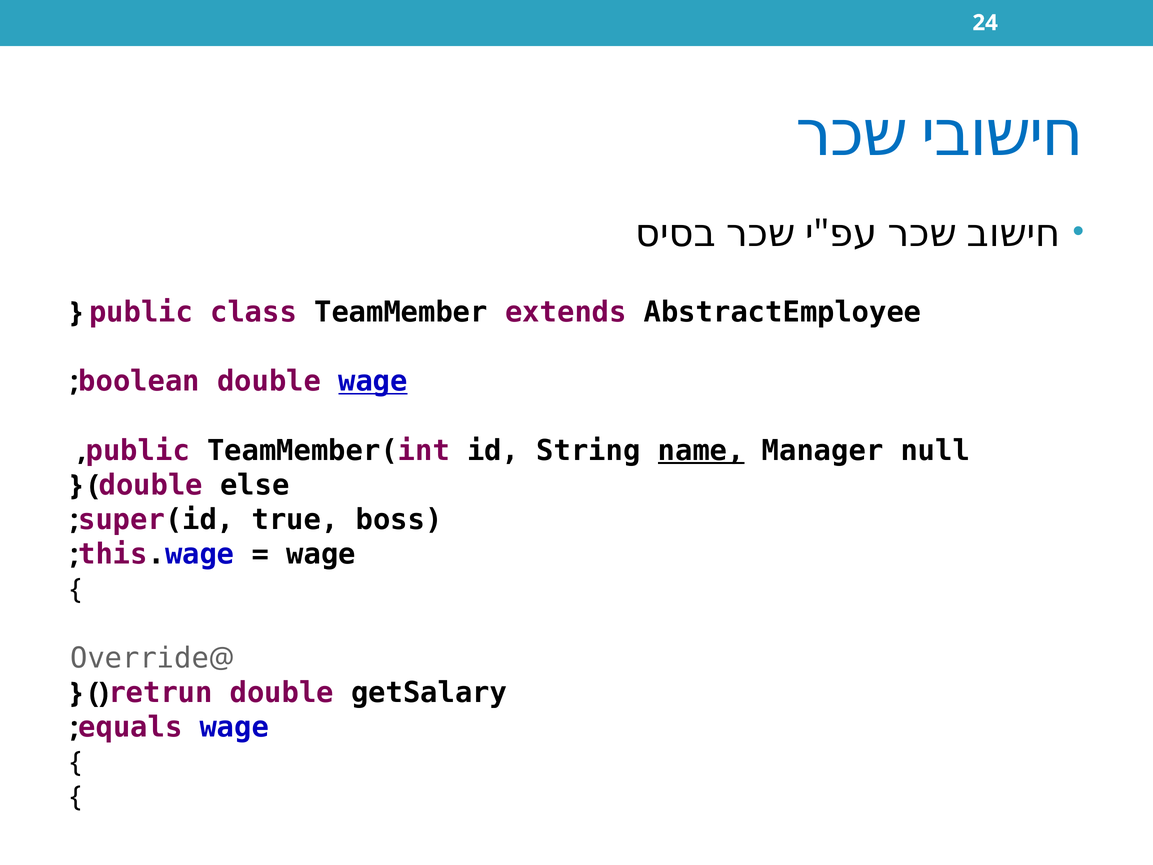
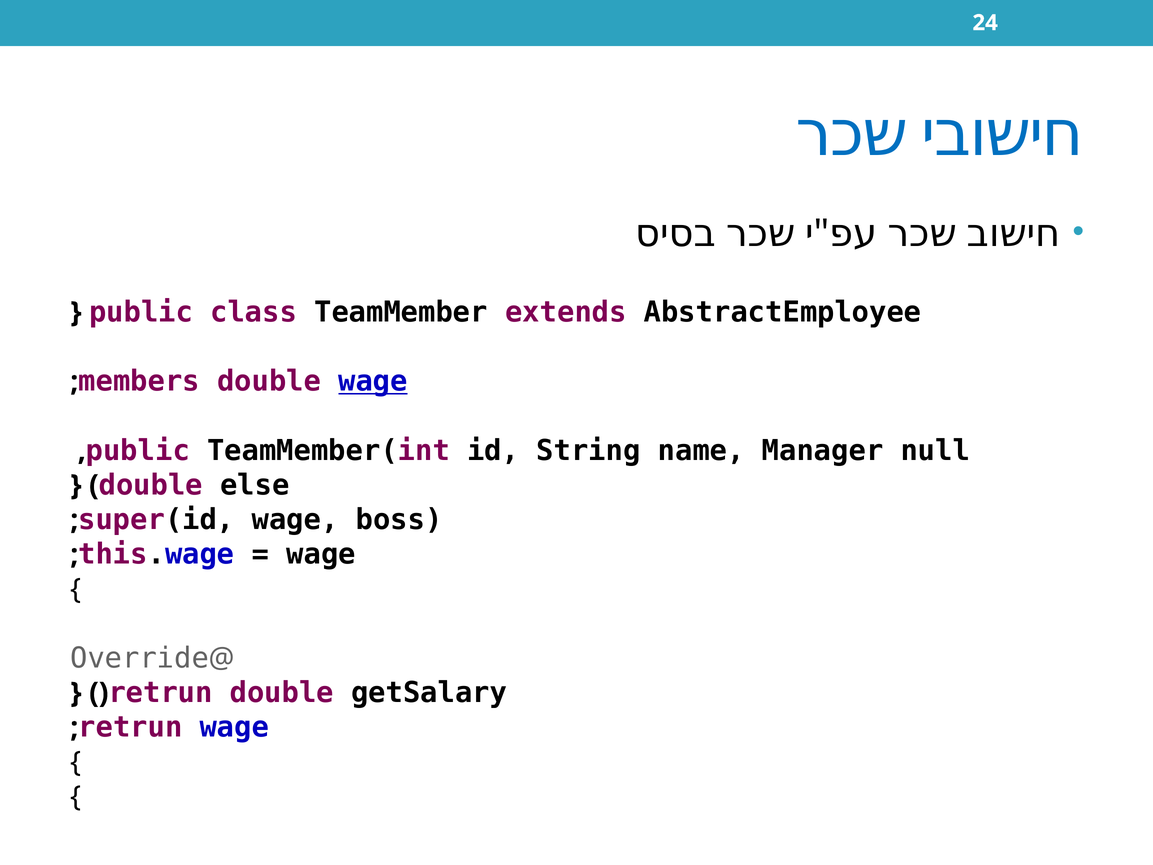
boolean: boolean -> members
name underline: present -> none
super(id true: true -> wage
equals at (130, 727): equals -> retrun
